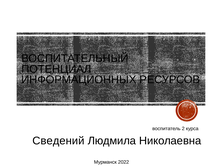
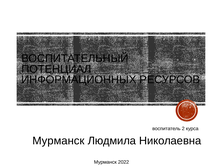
Сведений at (58, 141): Сведений -> Мурманск
